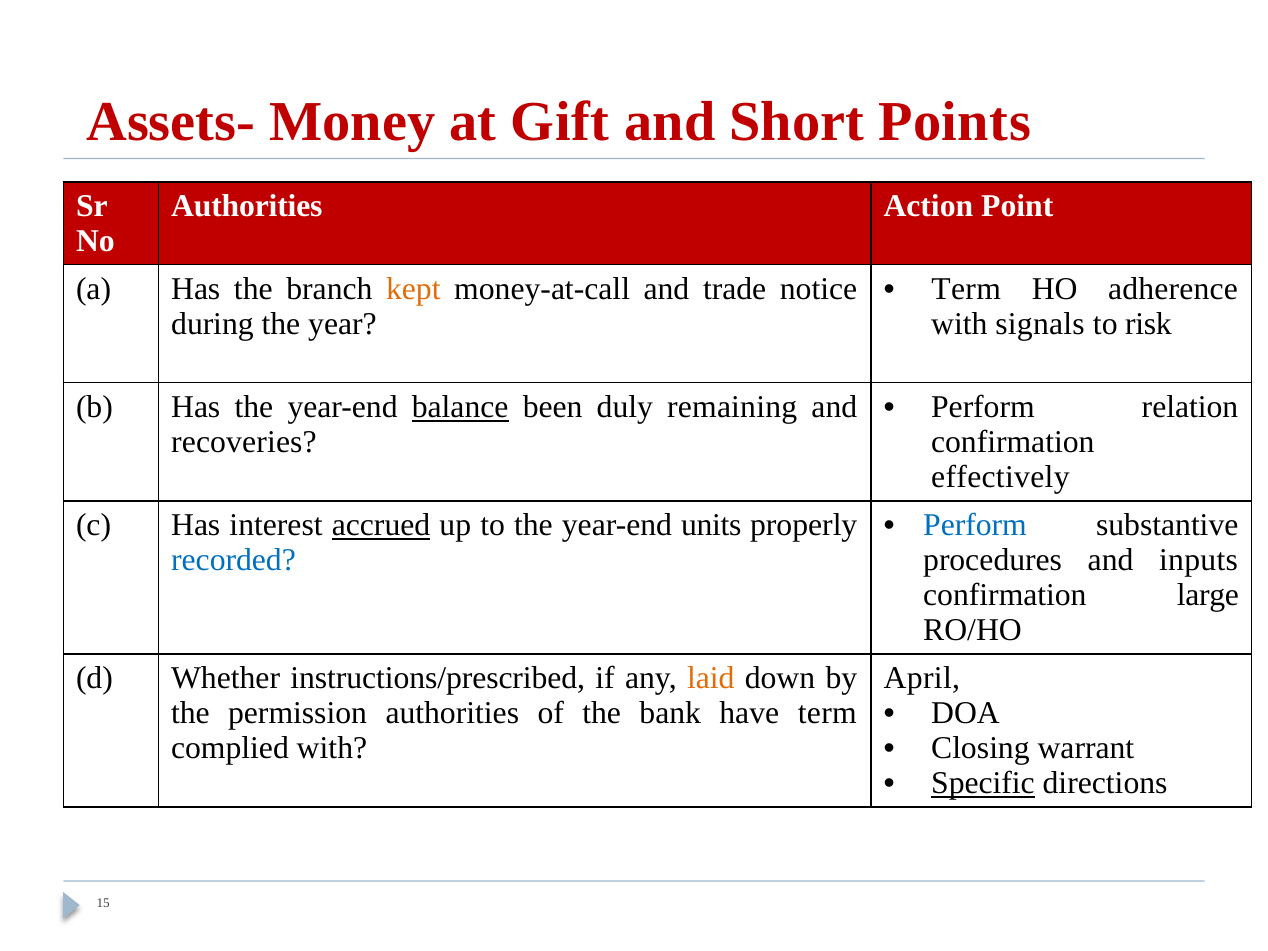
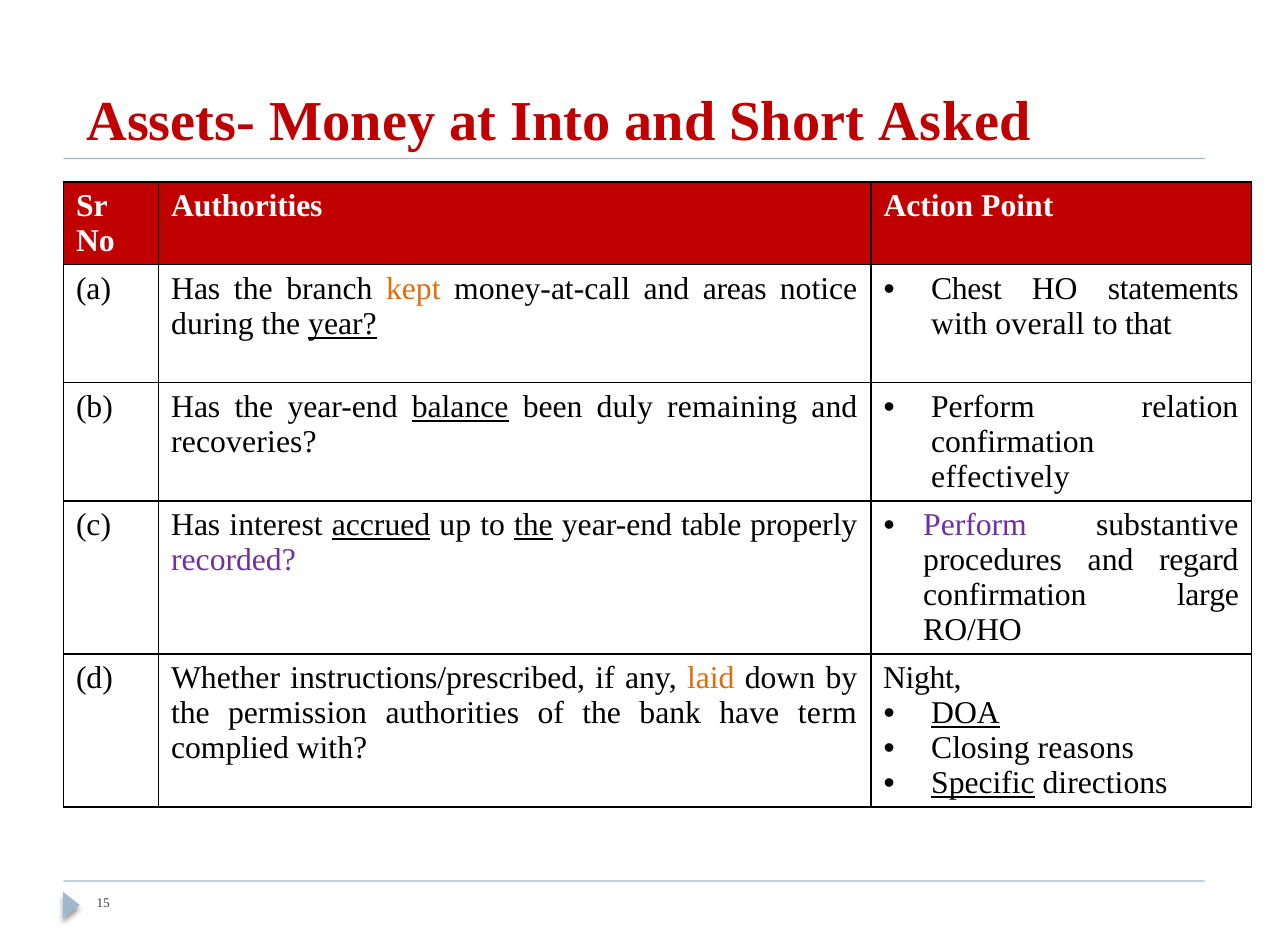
Gift: Gift -> Into
Points: Points -> Asked
trade: trade -> areas
Term at (966, 289): Term -> Chest
adherence: adherence -> statements
year underline: none -> present
signals: signals -> overall
risk: risk -> that
the at (533, 525) underline: none -> present
units: units -> table
Perform at (975, 525) colour: blue -> purple
recorded colour: blue -> purple
inputs: inputs -> regard
April: April -> Night
DOA underline: none -> present
warrant: warrant -> reasons
